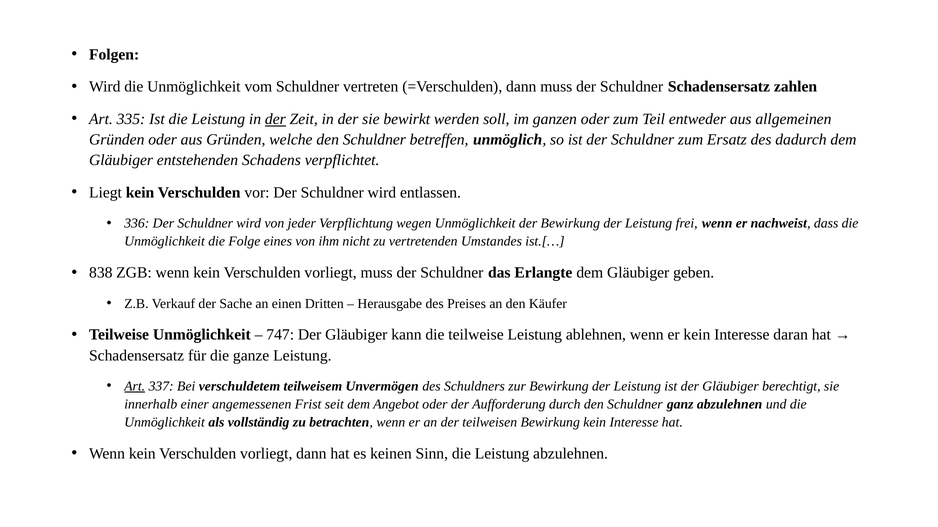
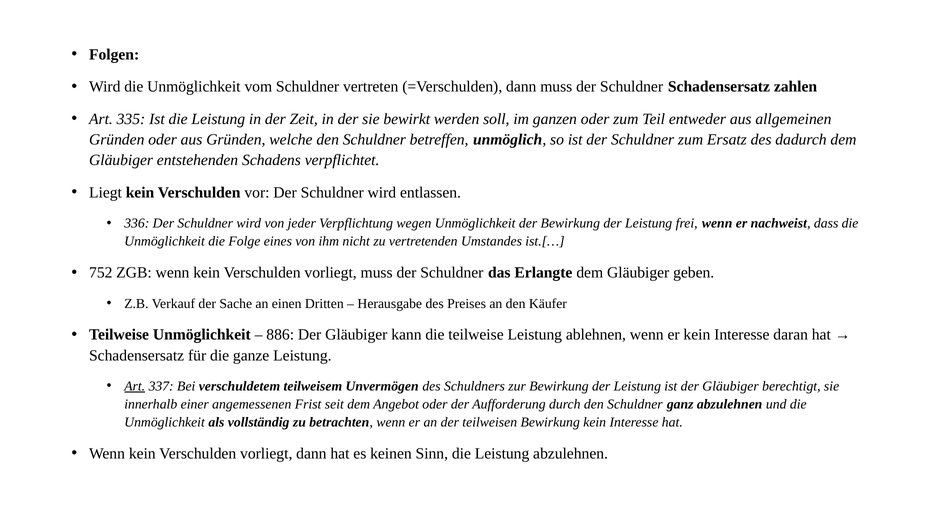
der at (275, 119) underline: present -> none
838: 838 -> 752
747: 747 -> 886
